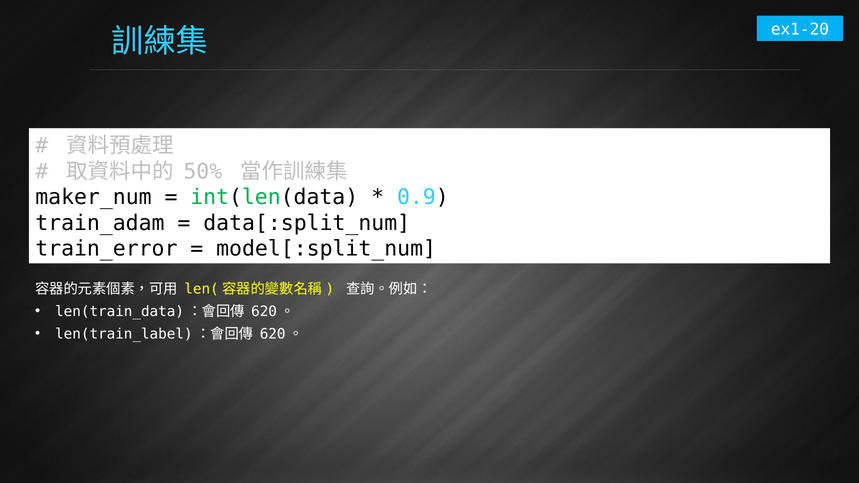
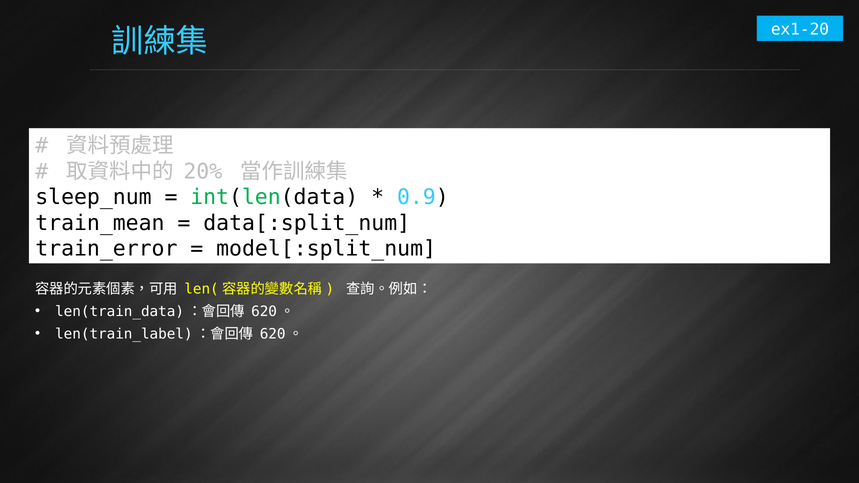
50%: 50% -> 20%
maker_num: maker_num -> sleep_num
train_adam: train_adam -> train_mean
